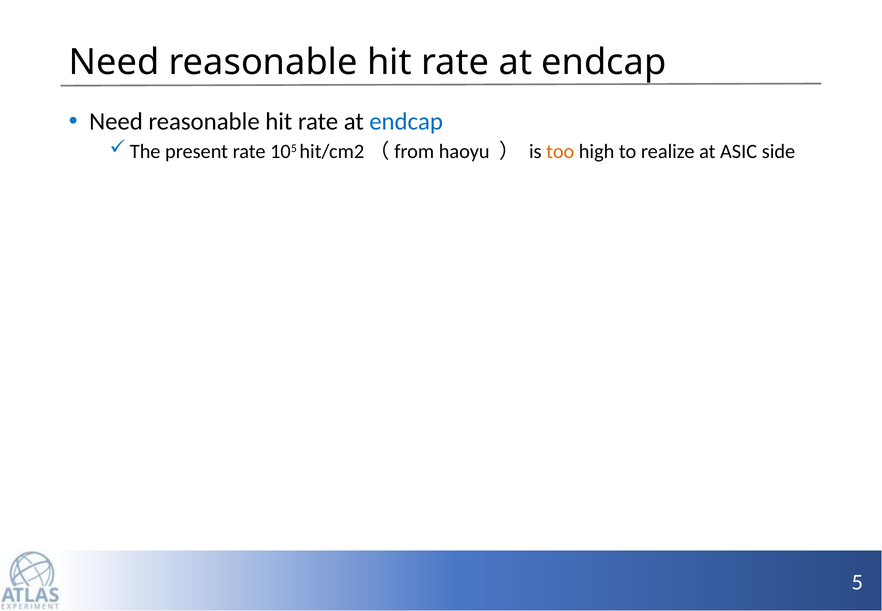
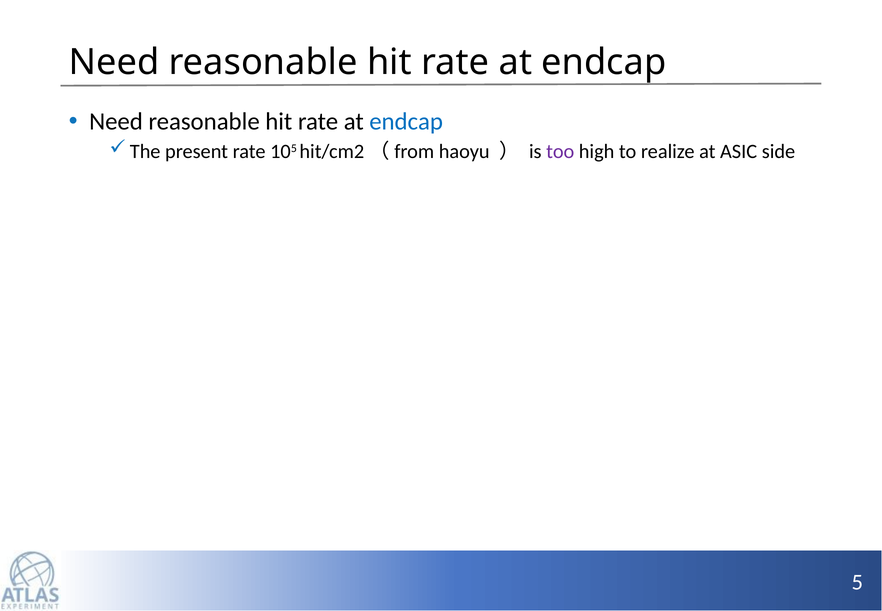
too colour: orange -> purple
